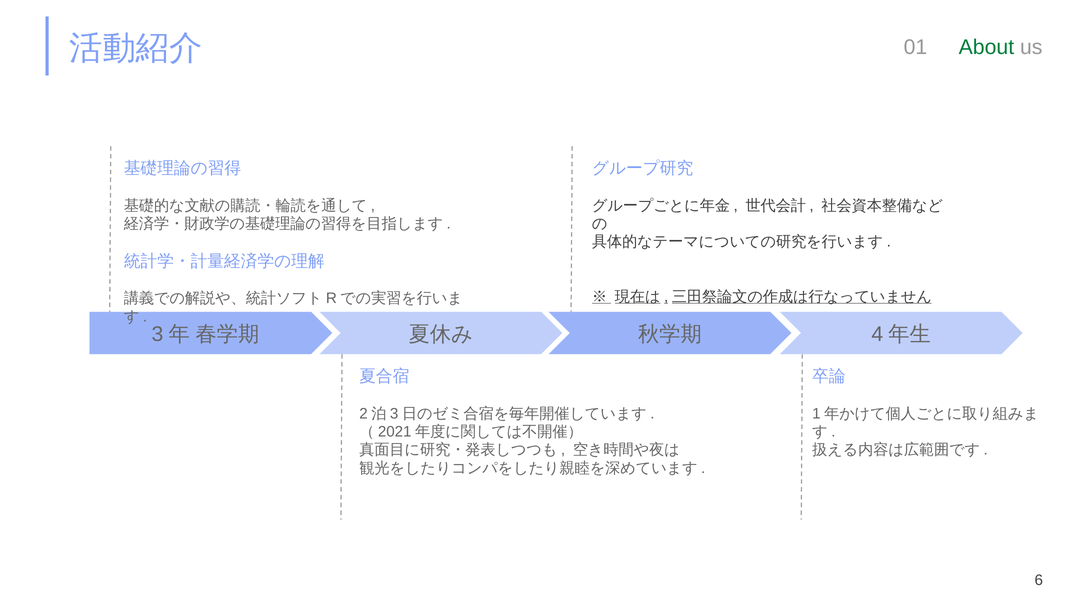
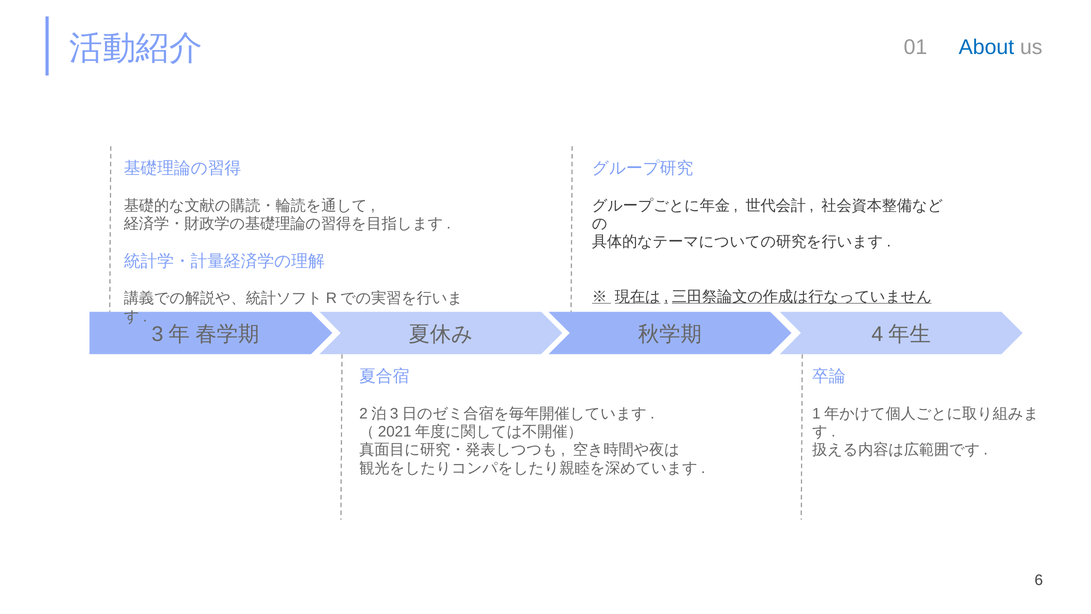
About colour: green -> blue
